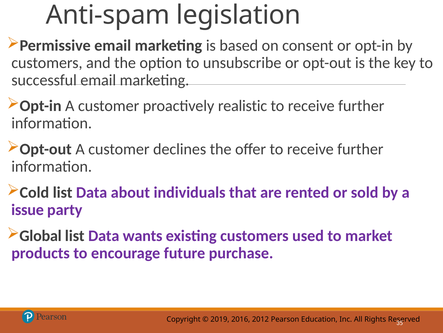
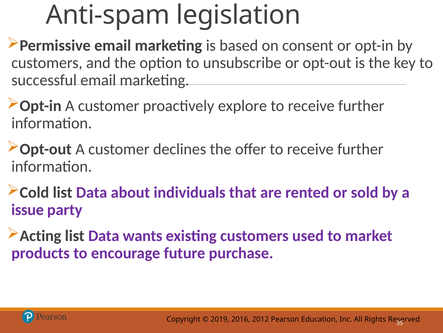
realistic: realistic -> explore
Global: Global -> Acting
